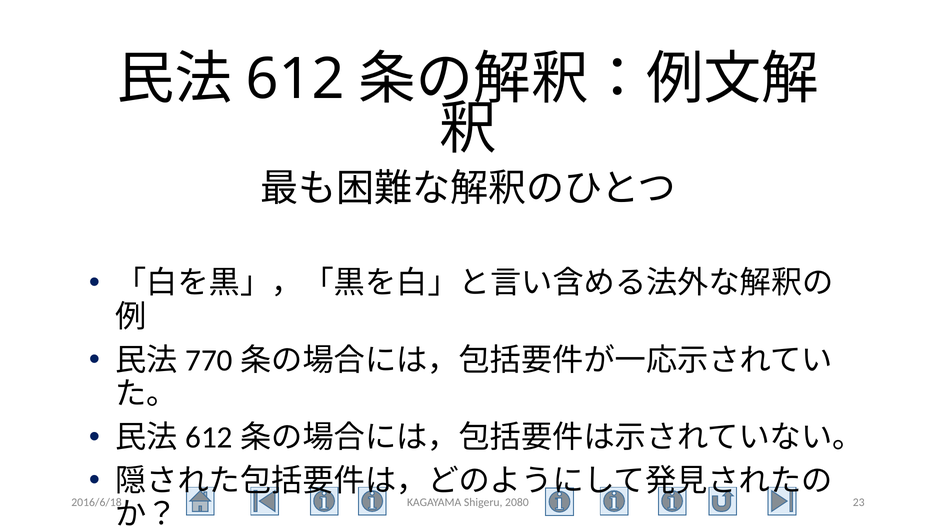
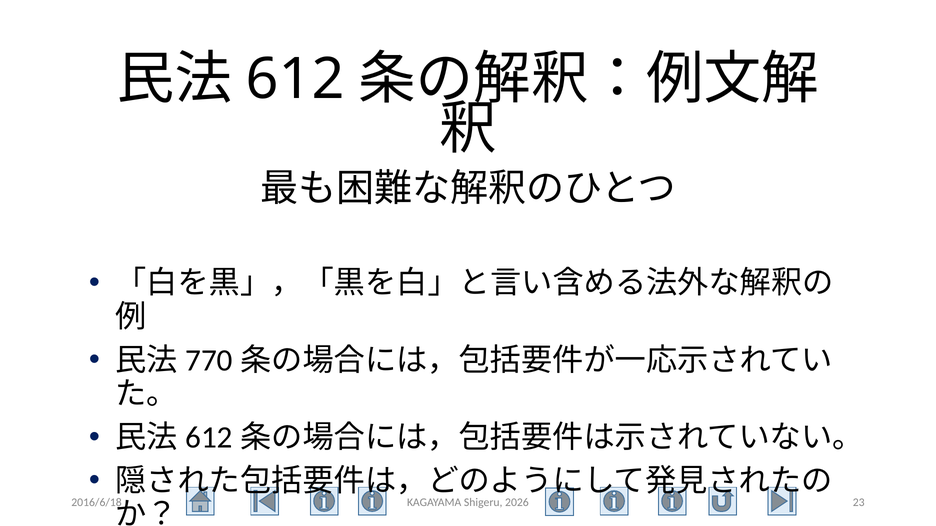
2080: 2080 -> 2026
